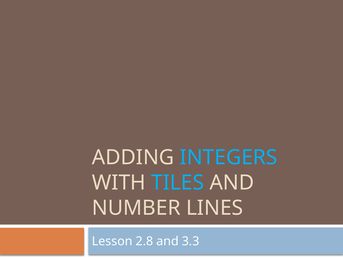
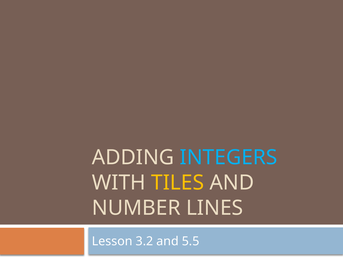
TILES colour: light blue -> yellow
2.8: 2.8 -> 3.2
3.3: 3.3 -> 5.5
